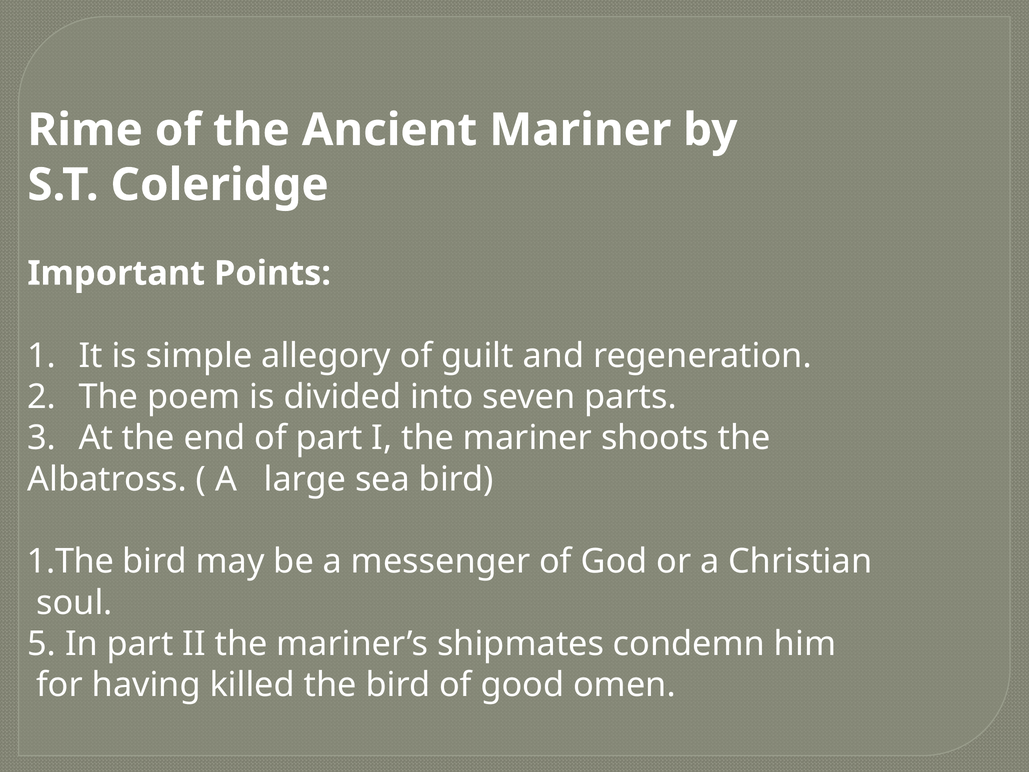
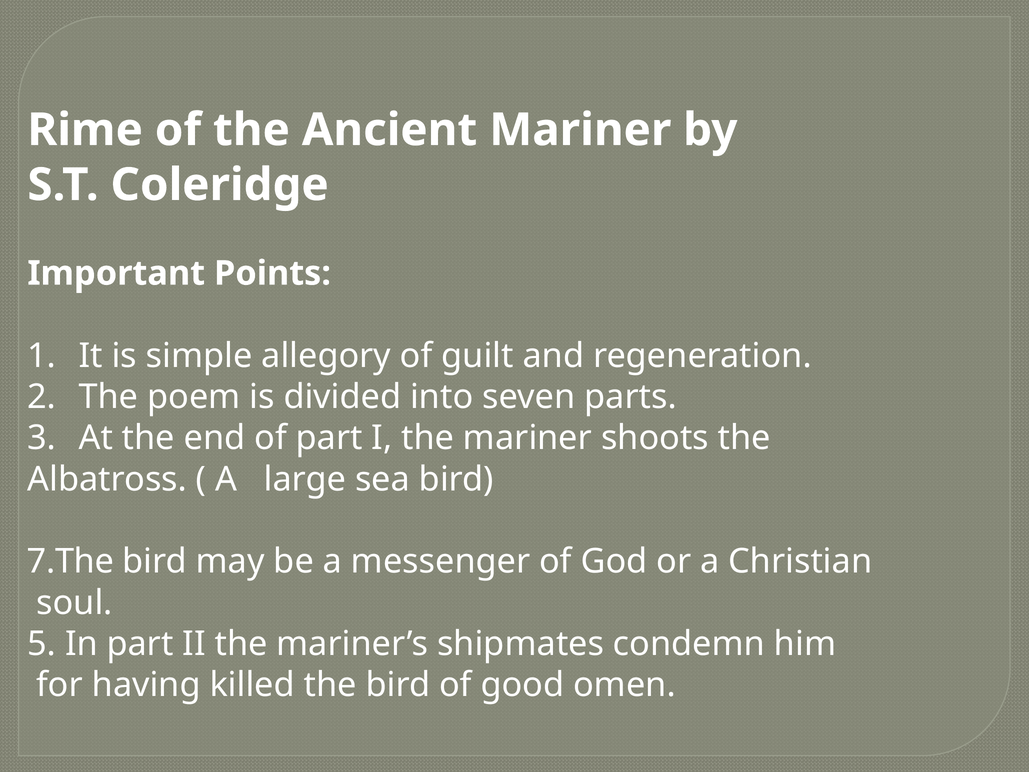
1.The: 1.The -> 7.The
